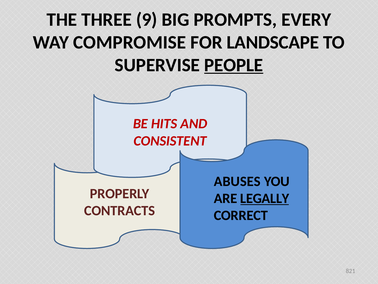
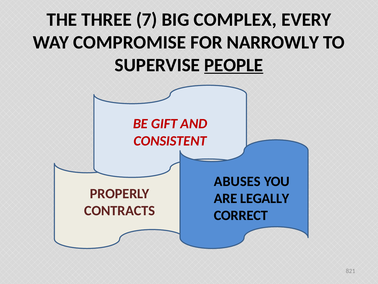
9: 9 -> 7
PROMPTS: PROMPTS -> COMPLEX
LANDSCAPE: LANDSCAPE -> NARROWLY
HITS: HITS -> GIFT
LEGALLY underline: present -> none
